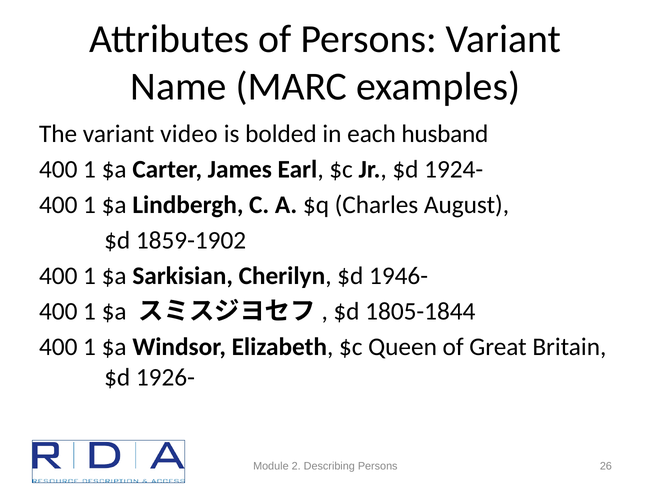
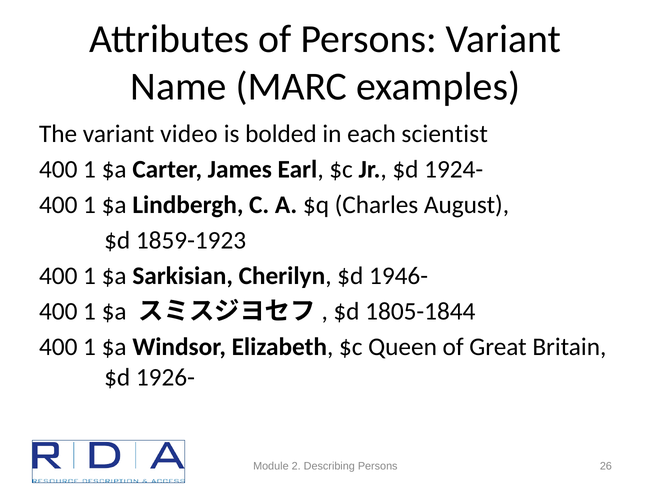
husband: husband -> scientist
1859-1902: 1859-1902 -> 1859-1923
